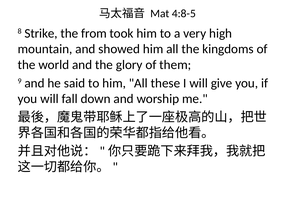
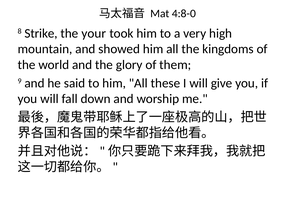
4:8-5: 4:8-5 -> 4:8-0
from: from -> your
